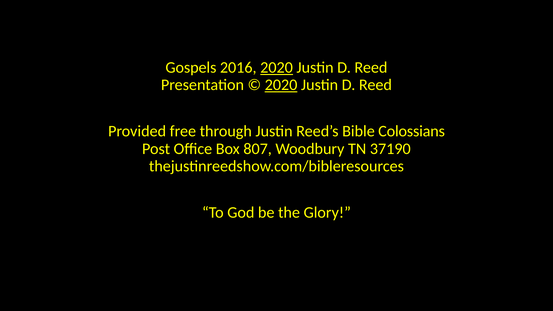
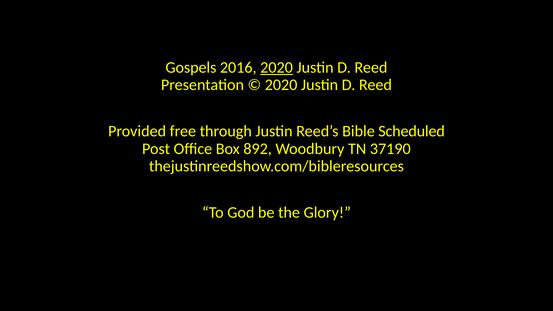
2020 at (281, 85) underline: present -> none
Colossians: Colossians -> Scheduled
807: 807 -> 892
